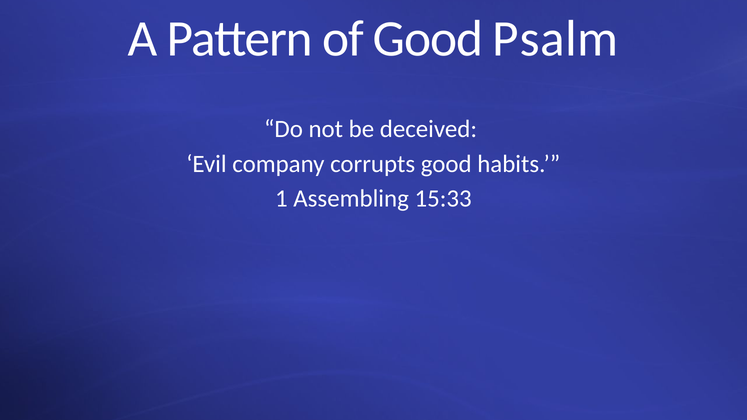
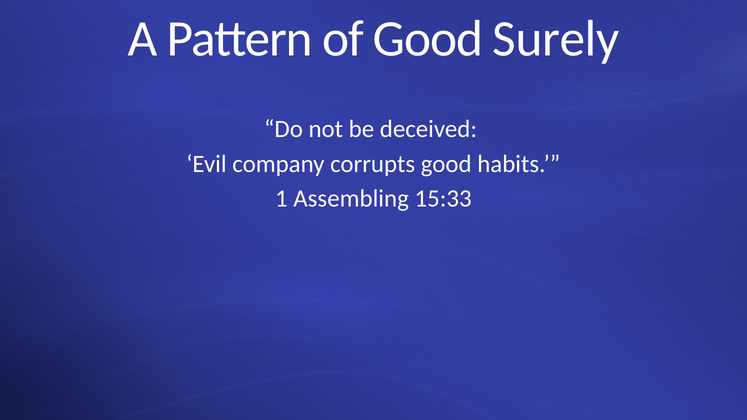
Psalm: Psalm -> Surely
